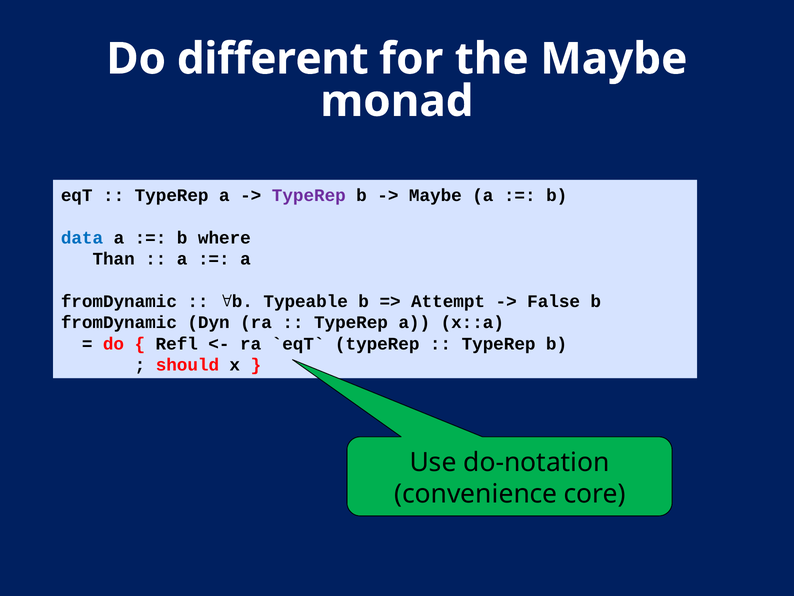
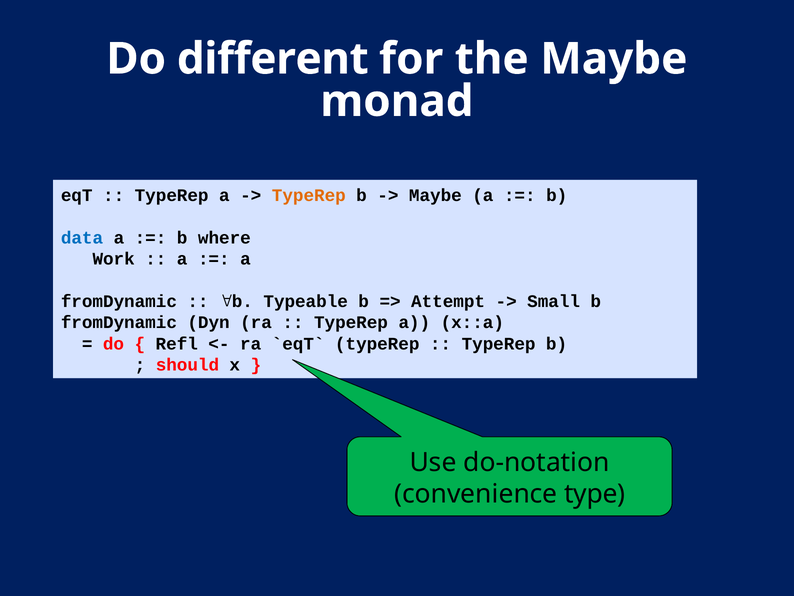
TypeRep at (309, 195) colour: purple -> orange
Than: Than -> Work
False: False -> Small
core: core -> type
